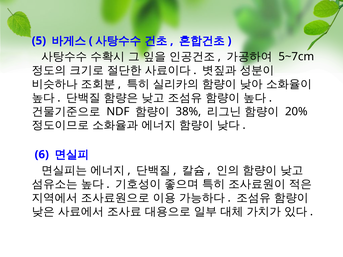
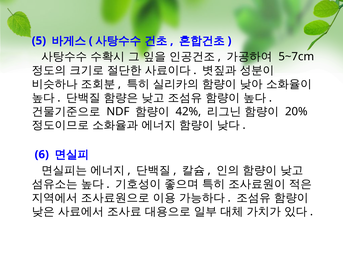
38%: 38% -> 42%
